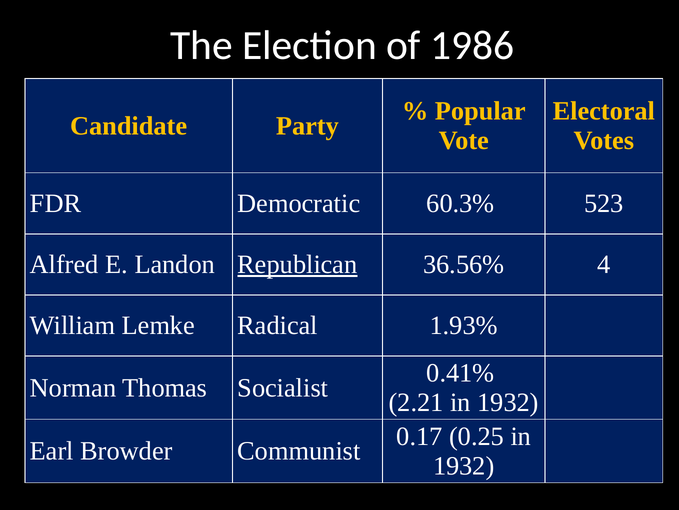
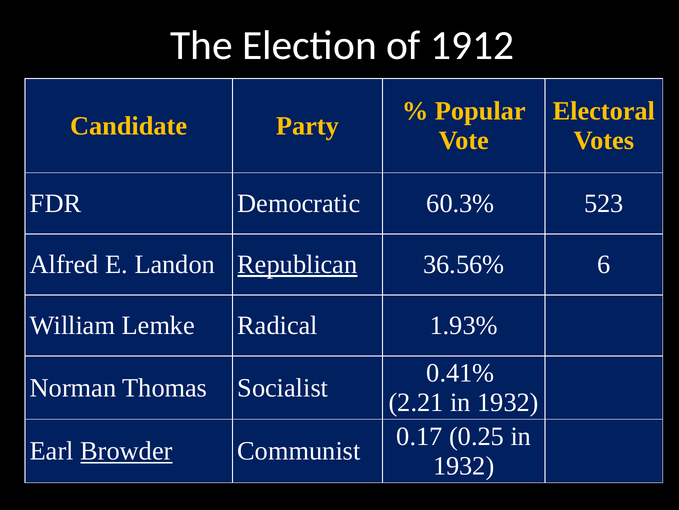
1986: 1986 -> 1912
4: 4 -> 6
Browder underline: none -> present
